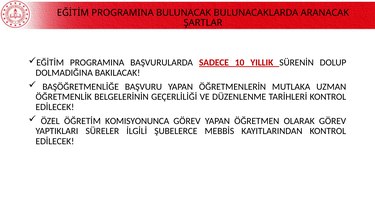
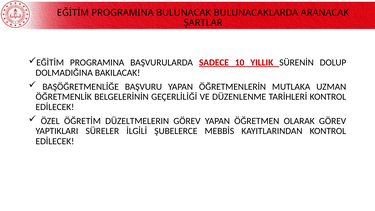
KOMISYONUNCA: KOMISYONUNCA -> DÜZELTMELERIN
